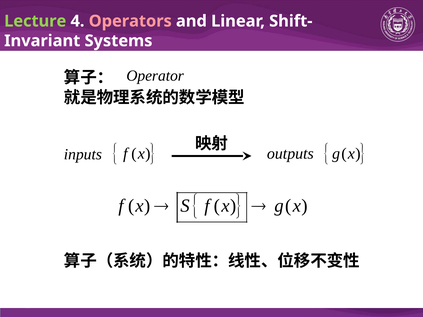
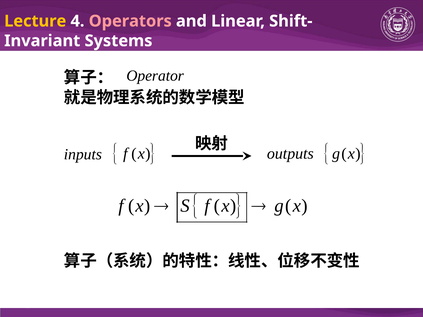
Lecture colour: light green -> yellow
